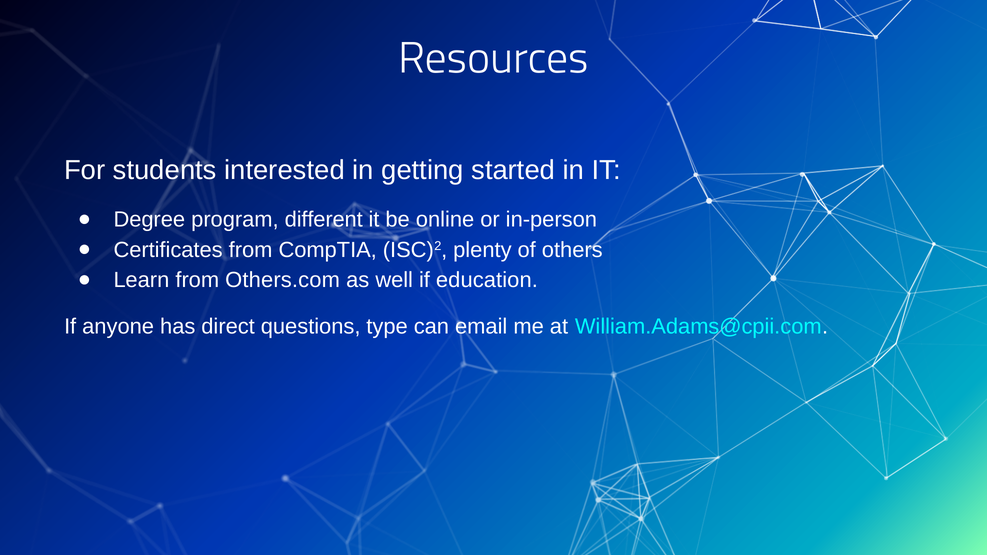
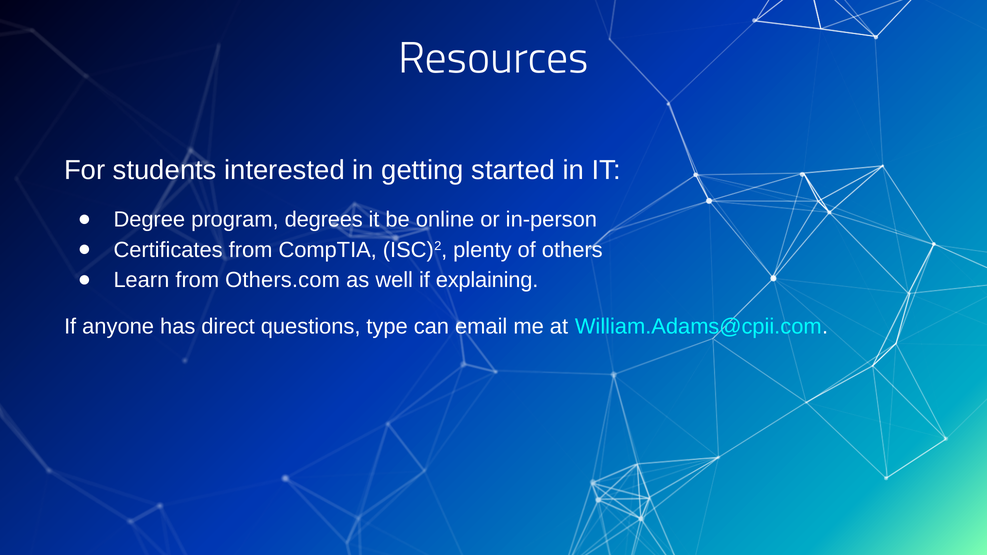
different: different -> degrees
education: education -> explaining
